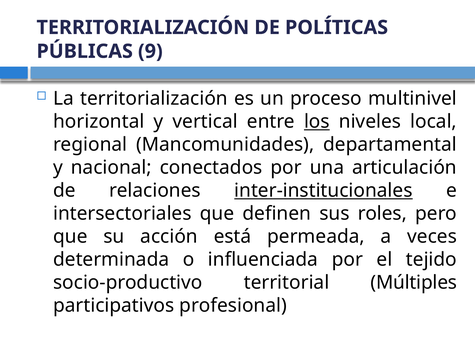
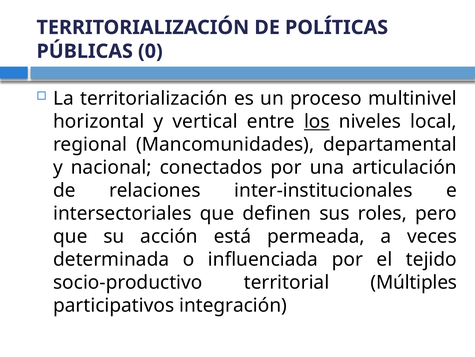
9: 9 -> 0
inter-institucionales underline: present -> none
profesional: profesional -> integración
